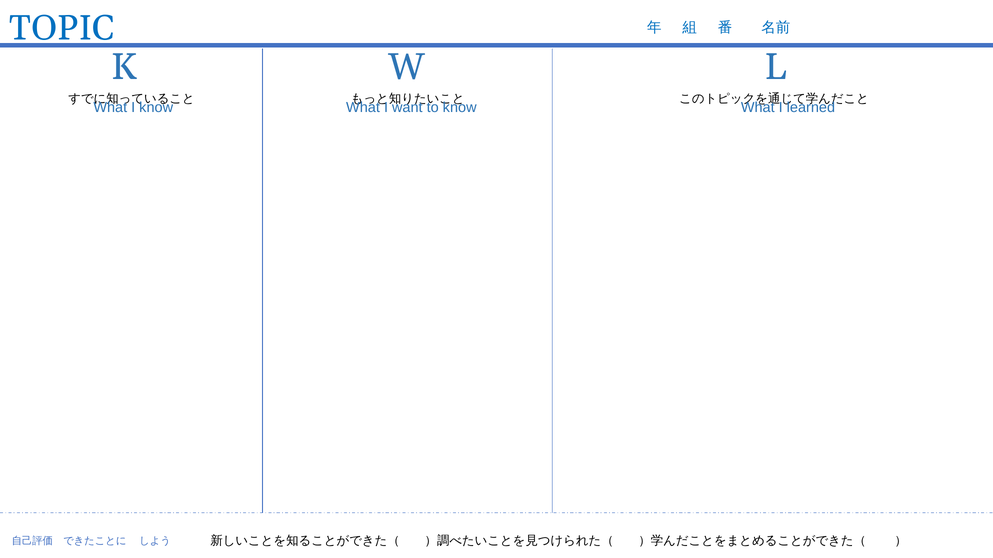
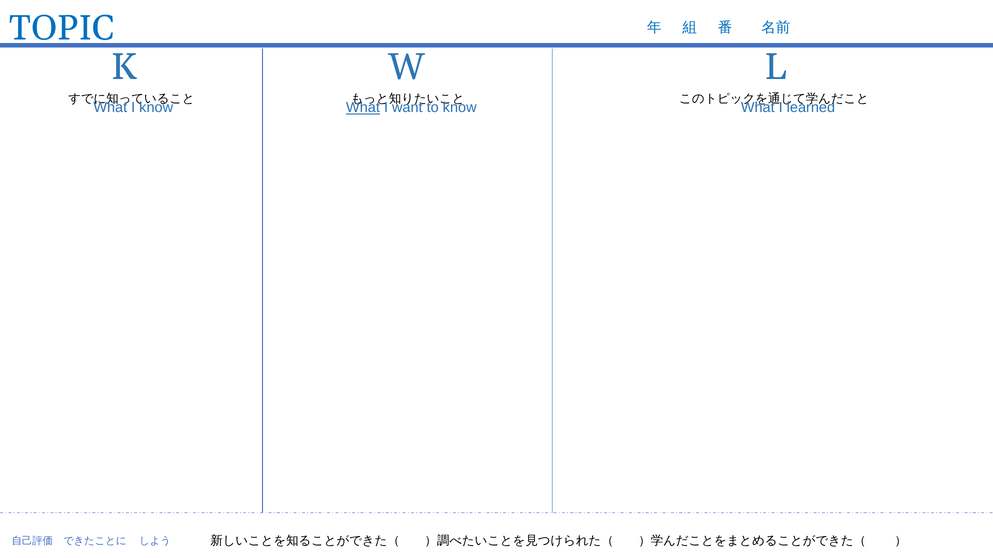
What at (363, 108) underline: none -> present
